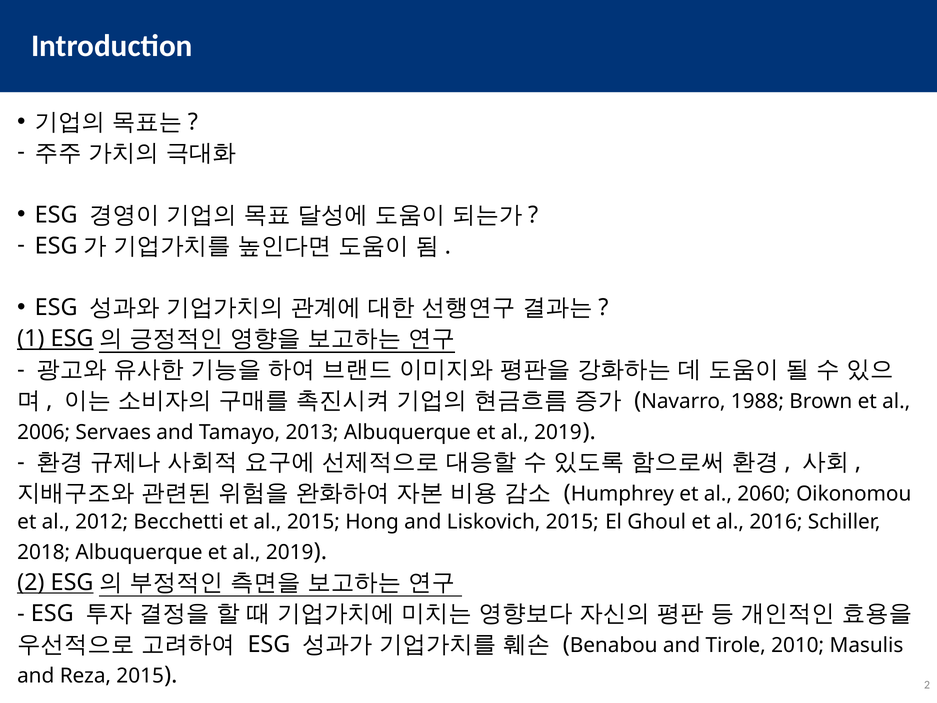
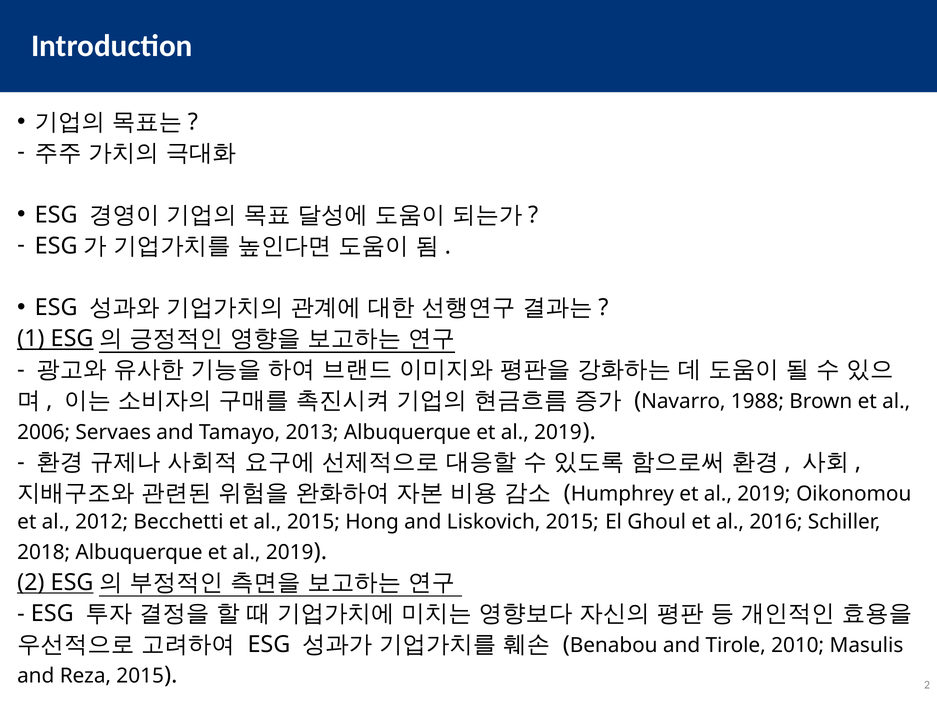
Humphrey et al 2060: 2060 -> 2019
